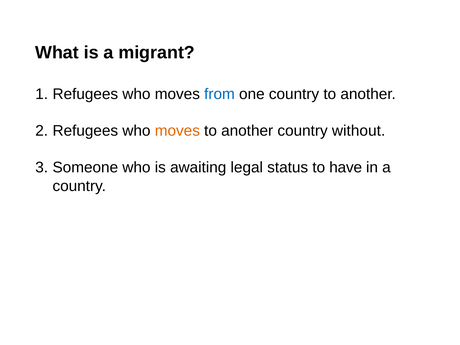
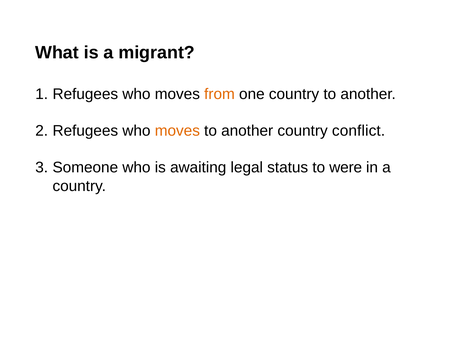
from colour: blue -> orange
without: without -> conflict
have: have -> were
